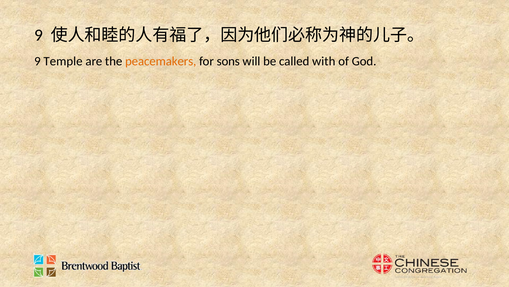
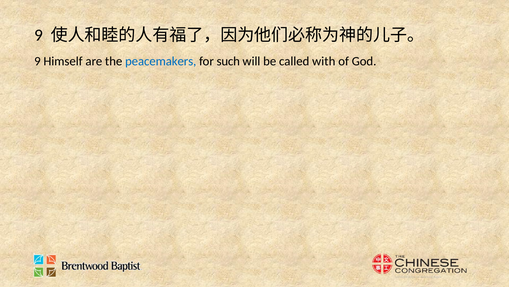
Temple: Temple -> Himself
peacemakers colour: orange -> blue
sons: sons -> such
